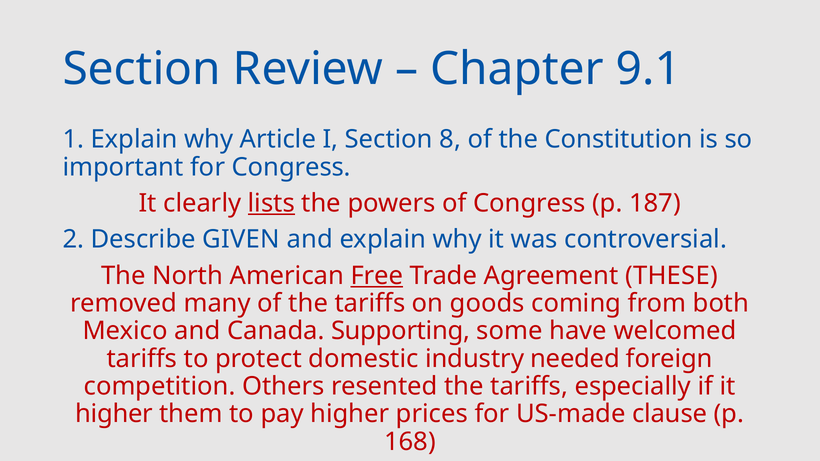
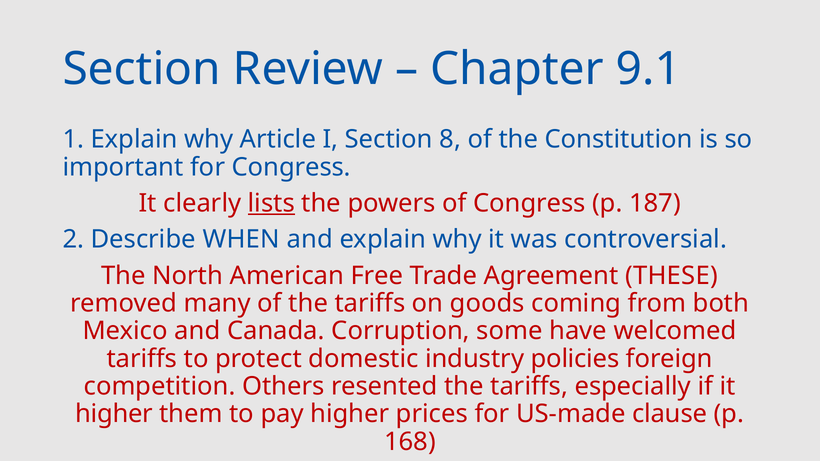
GIVEN: GIVEN -> WHEN
Free underline: present -> none
Supporting: Supporting -> Corruption
needed: needed -> policies
